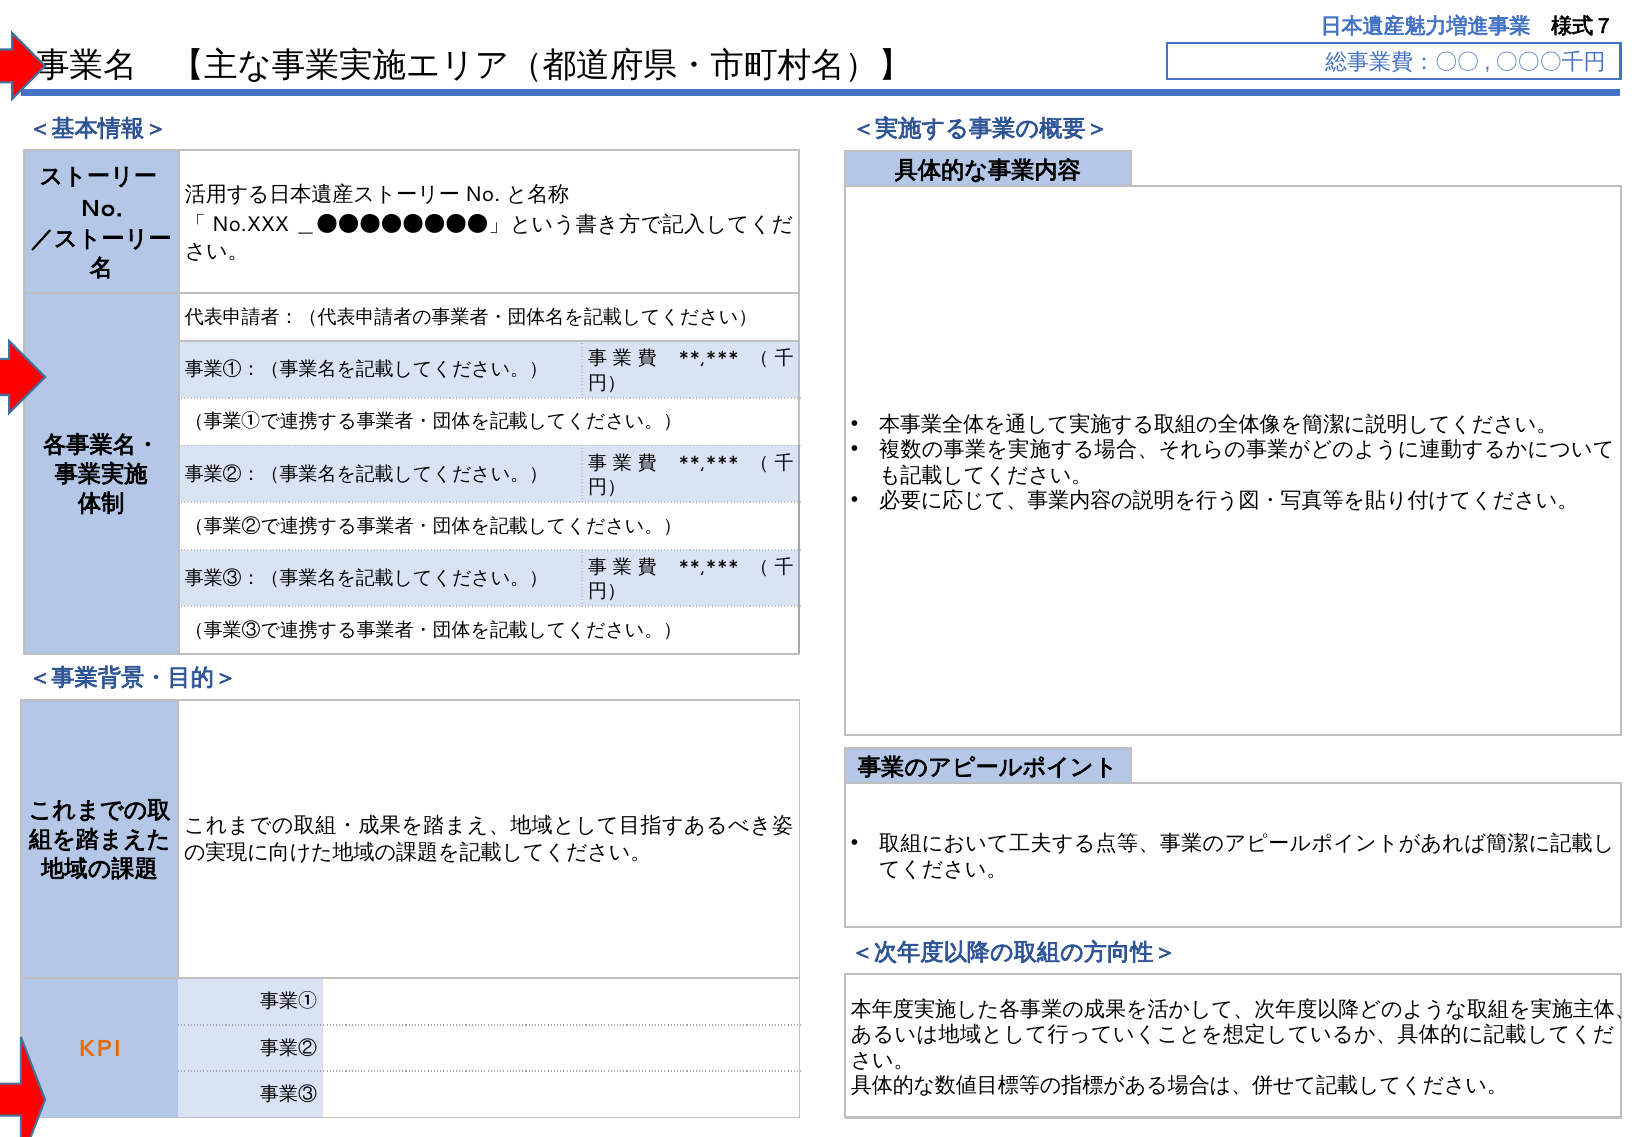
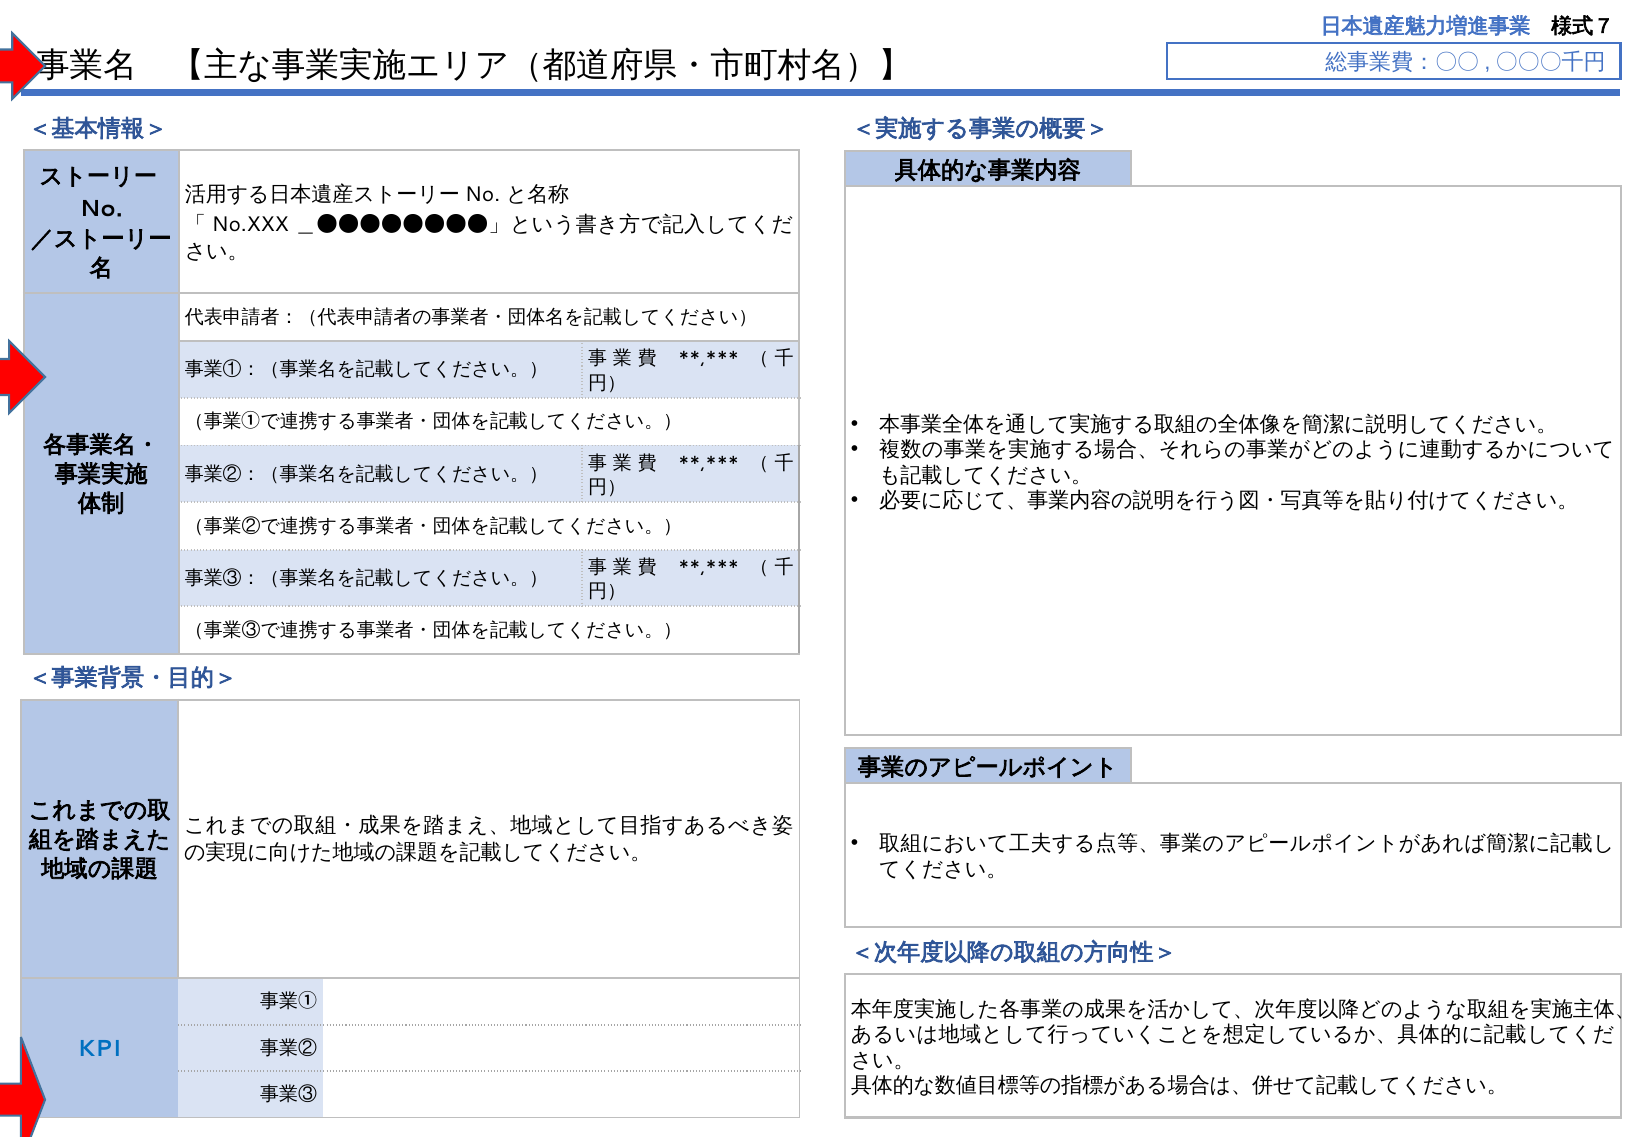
KPI colour: orange -> blue
